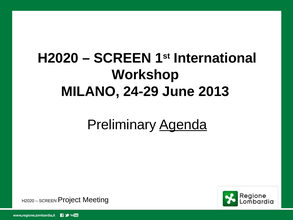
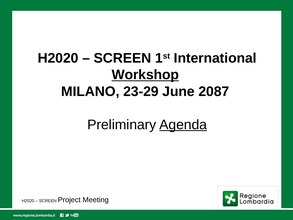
Workshop underline: none -> present
24-29: 24-29 -> 23-29
2013: 2013 -> 2087
